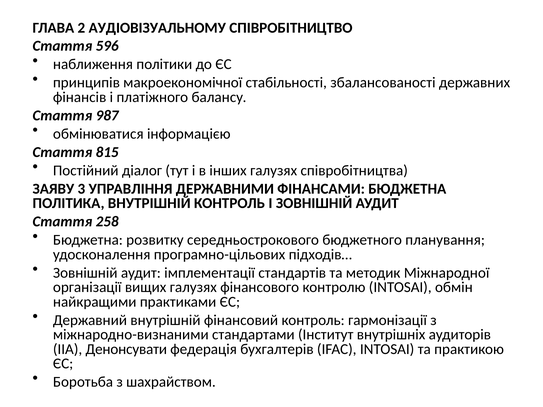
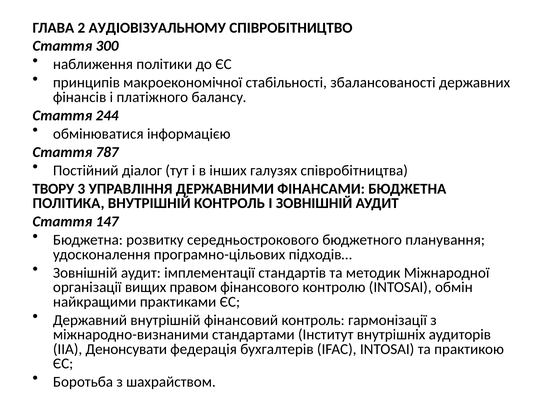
596: 596 -> 300
987: 987 -> 244
815: 815 -> 787
ЗАЯВУ: ЗАЯВУ -> ТВОРУ
258: 258 -> 147
вищих галузях: галузях -> правом
